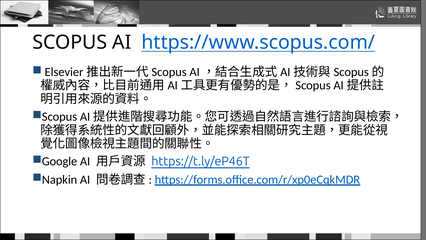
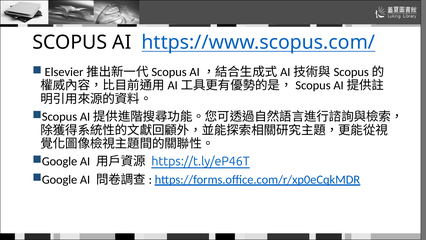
Napkin at (60, 179): Napkin -> Google
